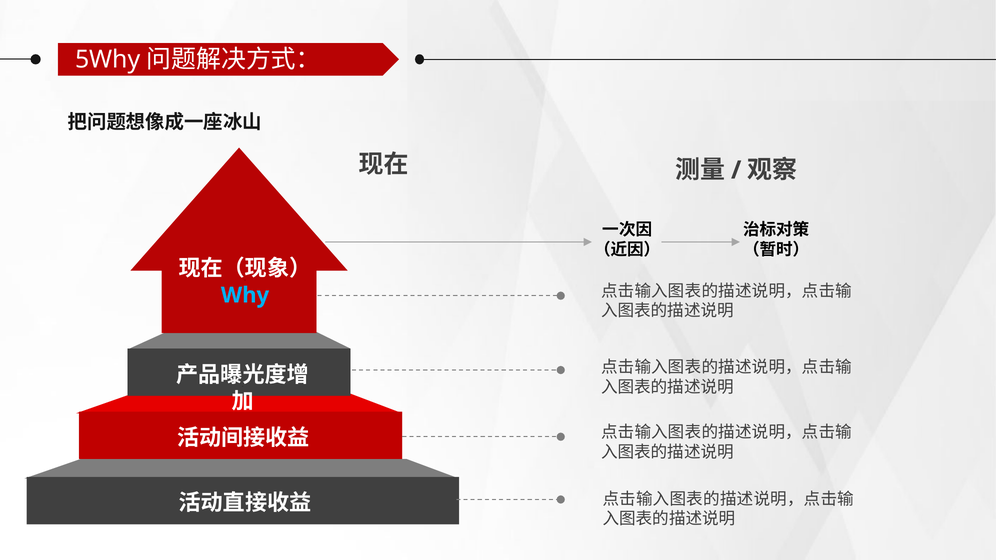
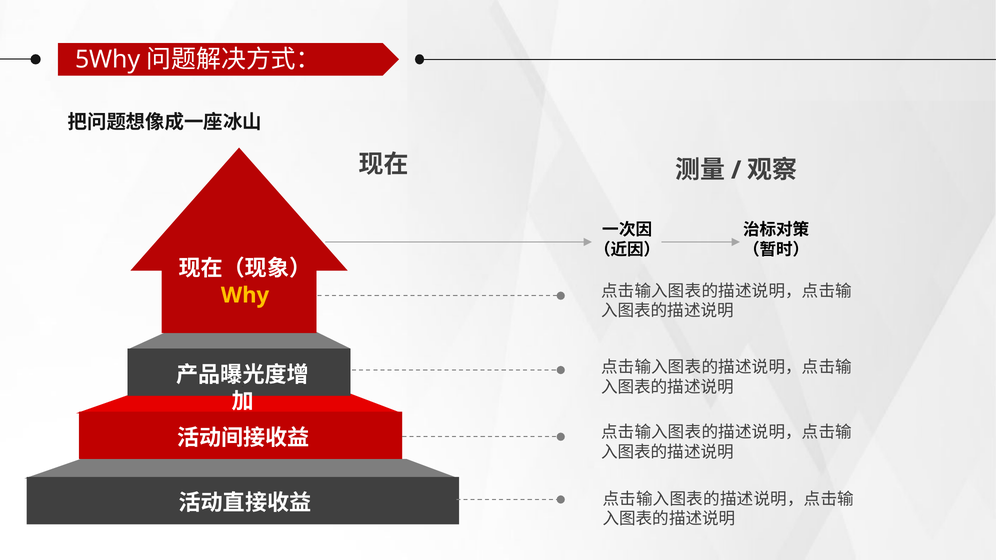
Why at (245, 295) colour: light blue -> yellow
